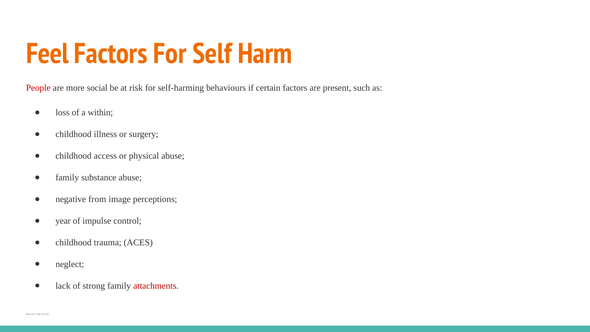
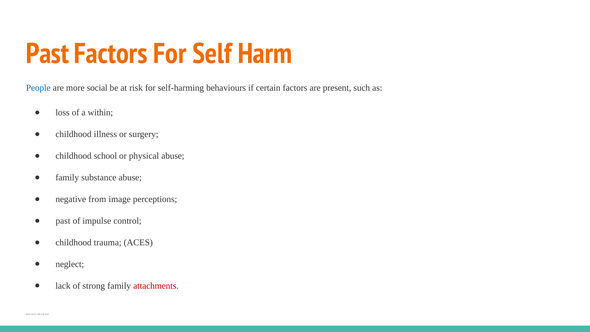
Feel at (47, 54): Feel -> Past
People colour: red -> blue
access: access -> school
year at (63, 221): year -> past
